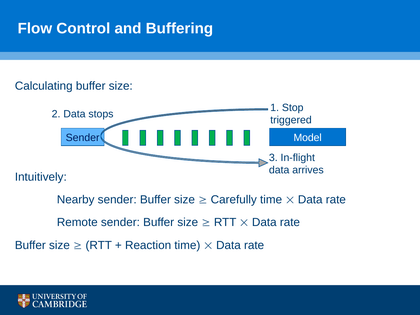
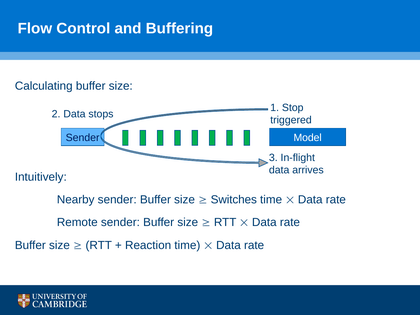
Carefully: Carefully -> Switches
